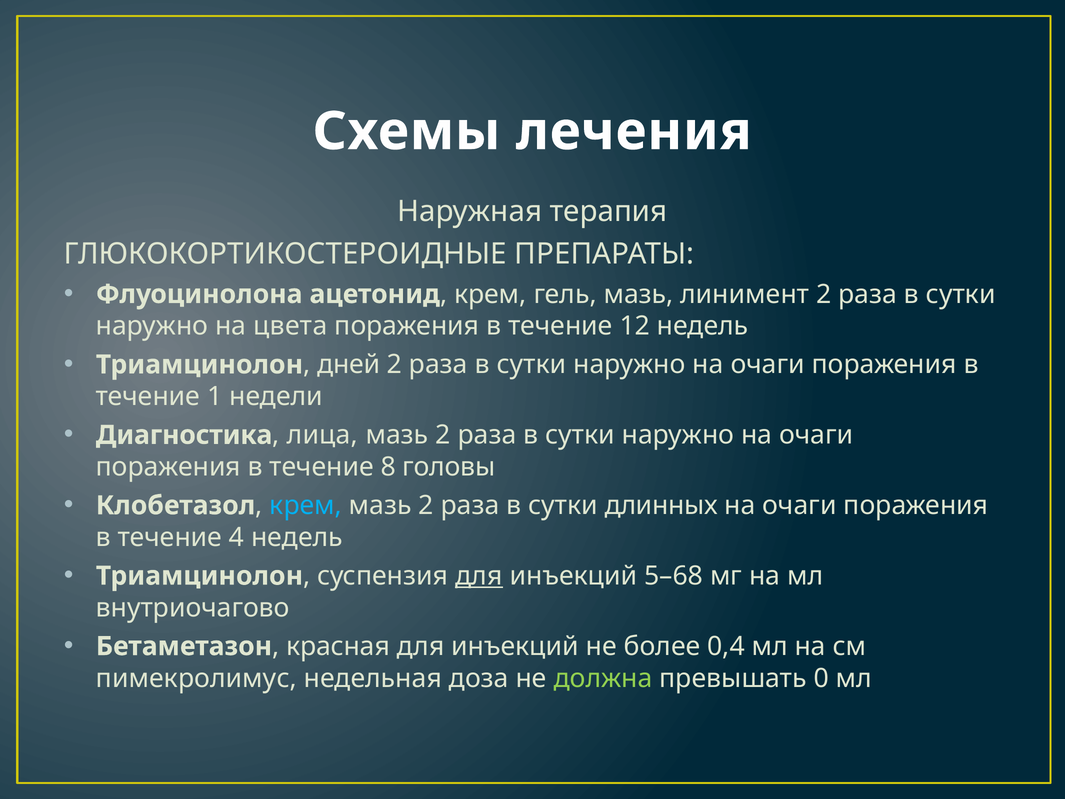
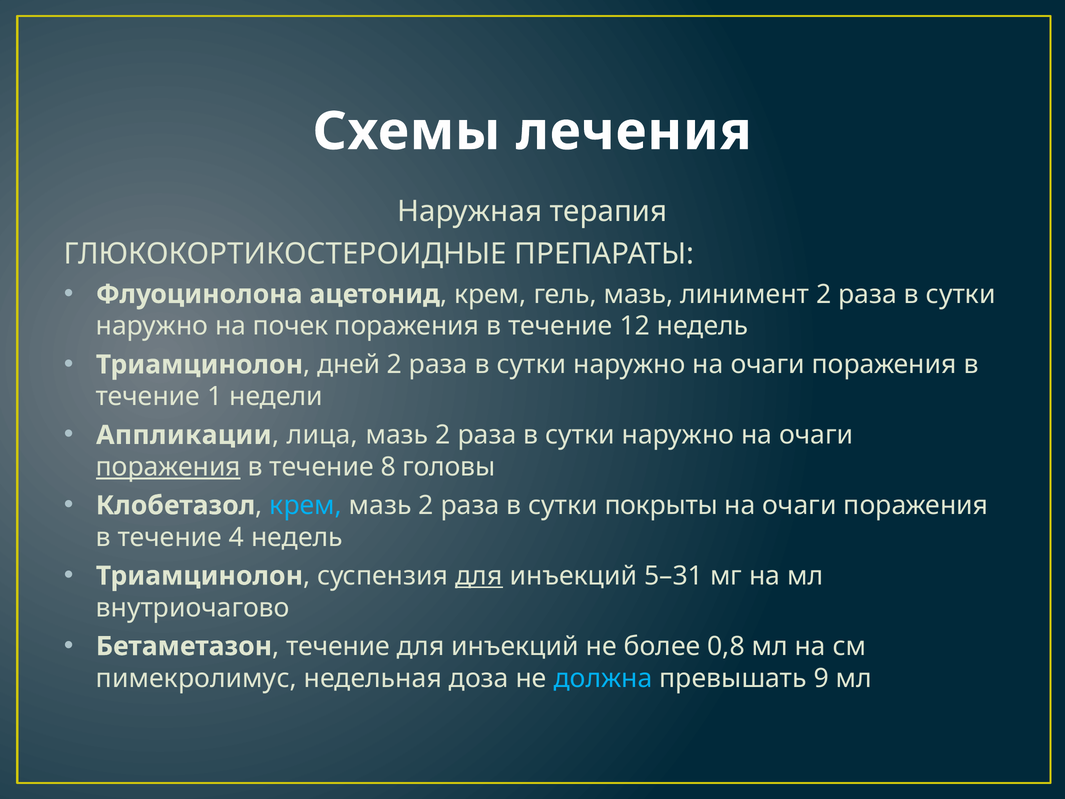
цвета: цвета -> почек
Диагностика: Диагностика -> Аппликации
поражения at (168, 467) underline: none -> present
длинных: длинных -> покрыты
5–68: 5–68 -> 5–31
красная at (338, 646): красная -> течение
0,4: 0,4 -> 0,8
должна colour: light green -> light blue
0: 0 -> 9
